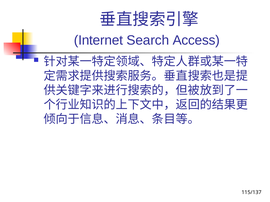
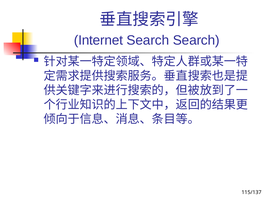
Search Access: Access -> Search
